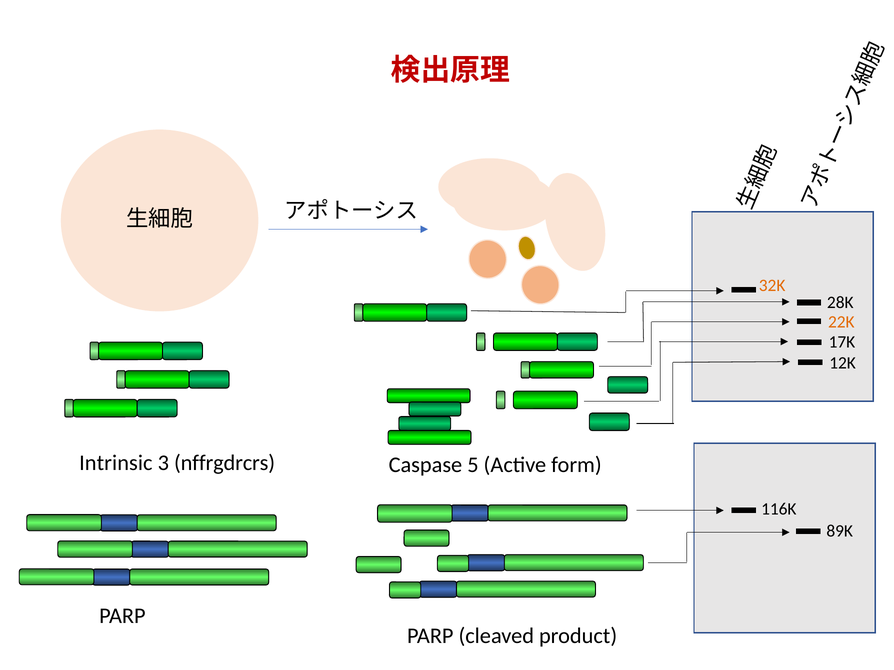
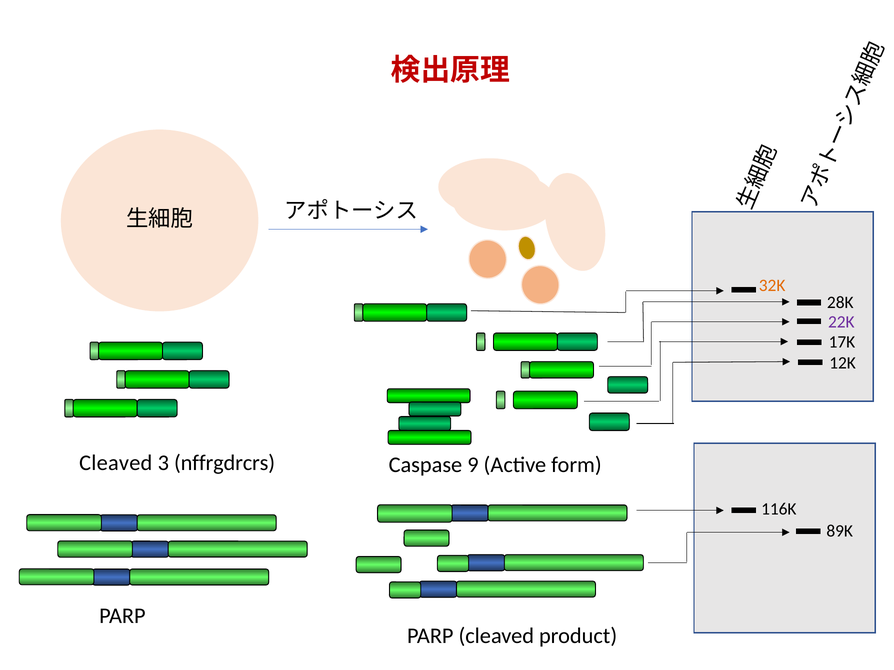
22K colour: orange -> purple
Intrinsic at (116, 463): Intrinsic -> Cleaved
5: 5 -> 9
